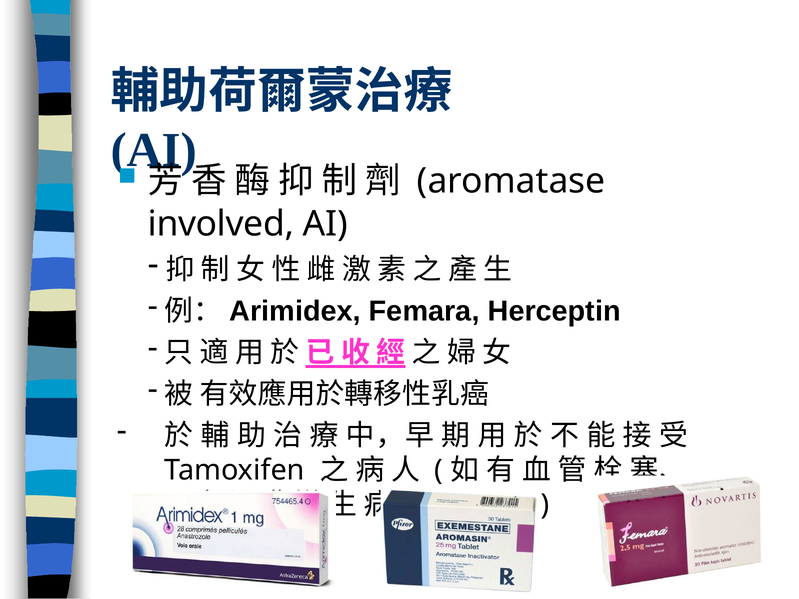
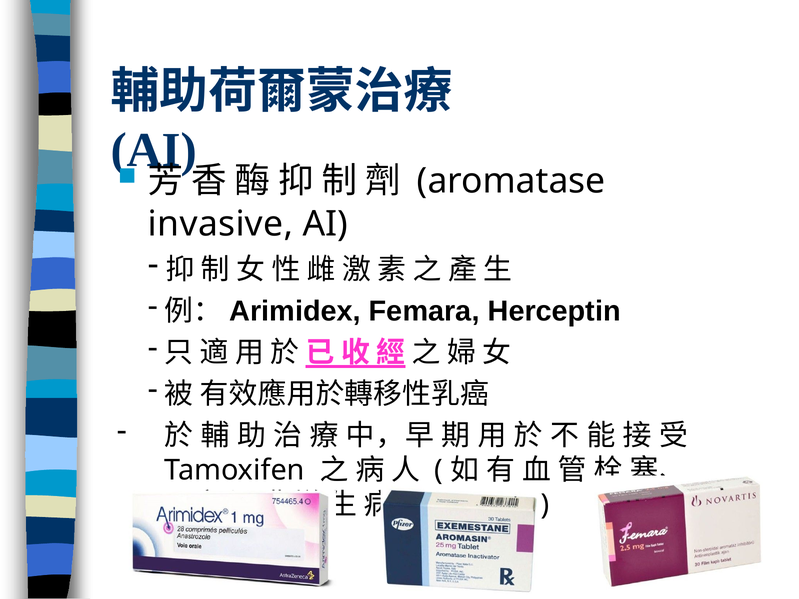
involved: involved -> invasive
